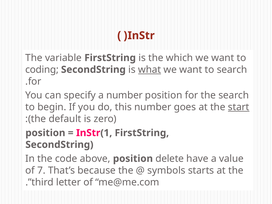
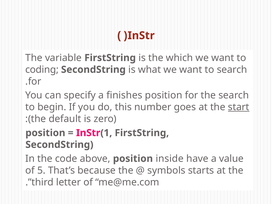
what underline: present -> none
a number: number -> finishes
delete: delete -> inside
7: 7 -> 5
